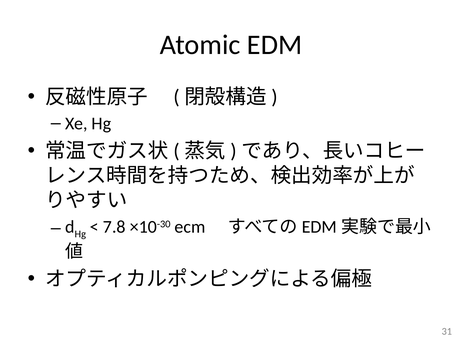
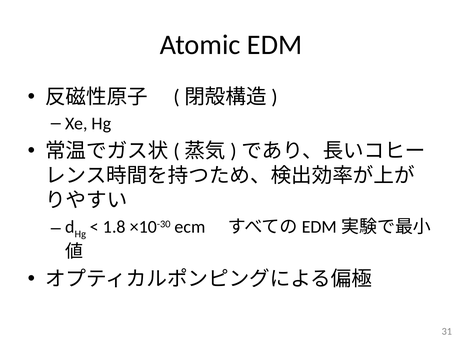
7.8: 7.8 -> 1.8
